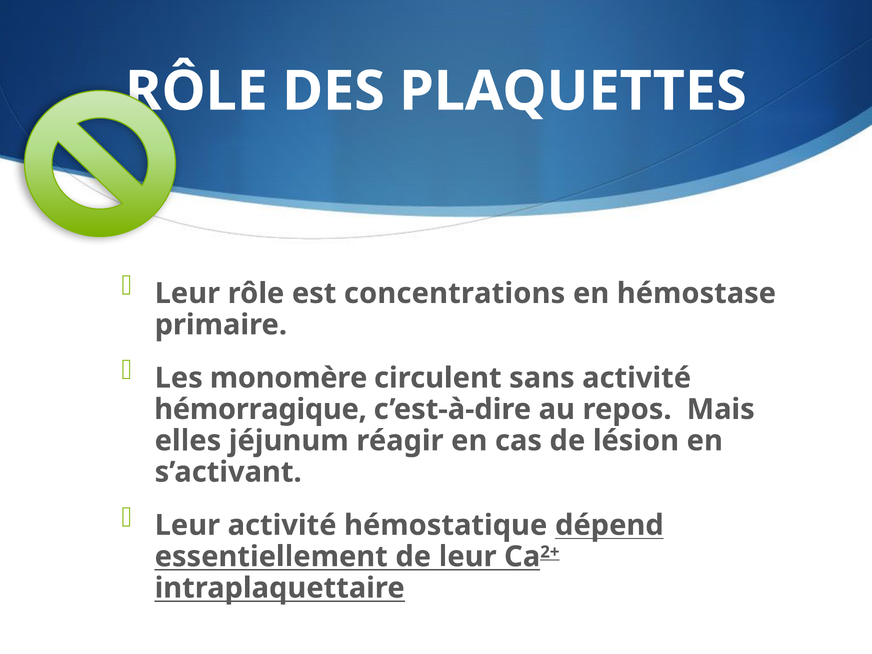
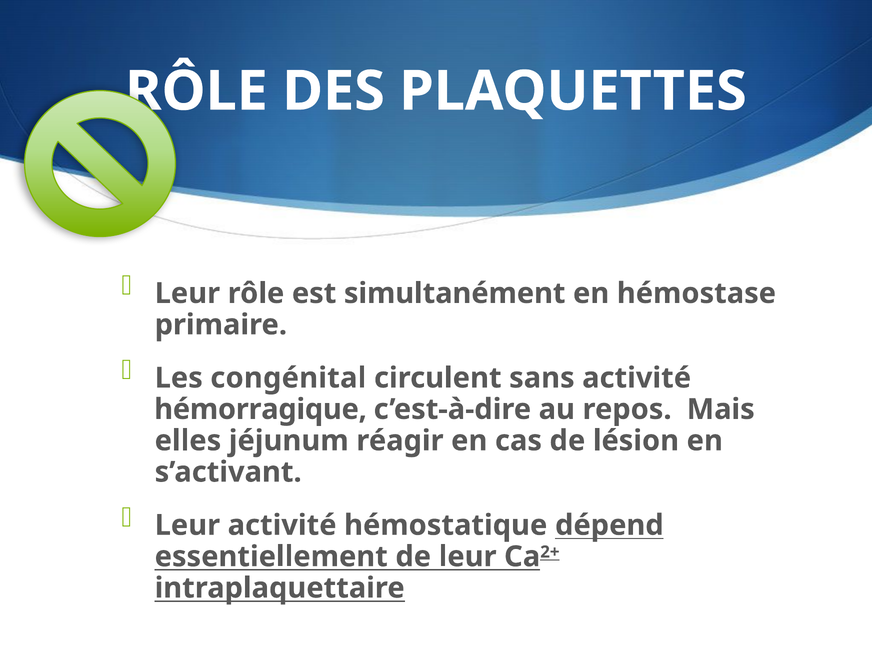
concentrations: concentrations -> simultanément
monomère: monomère -> congénital
